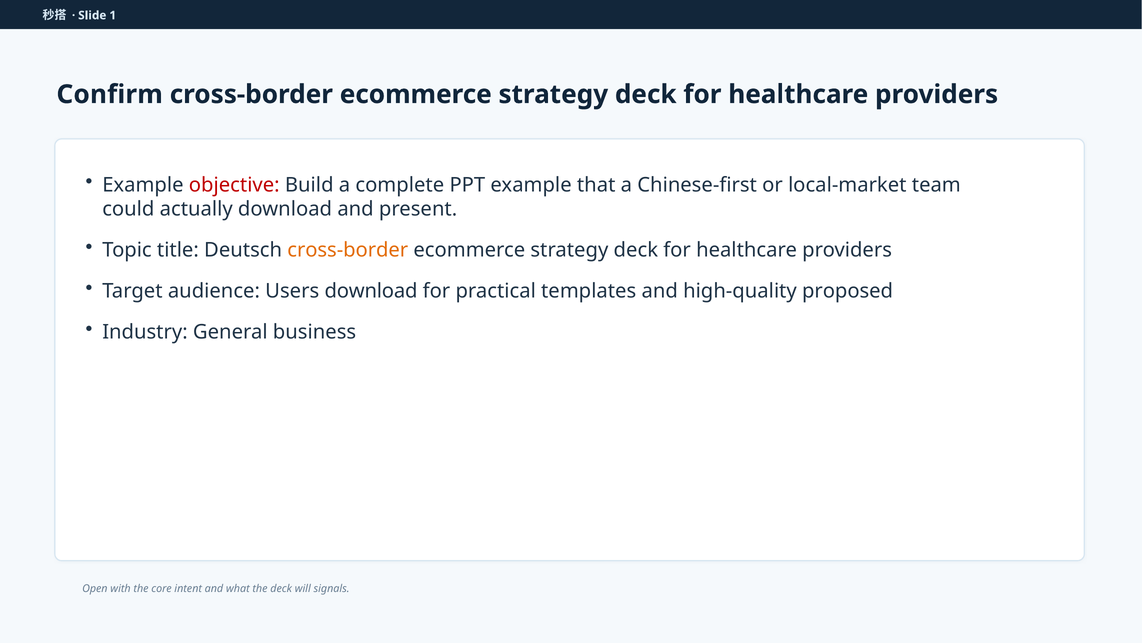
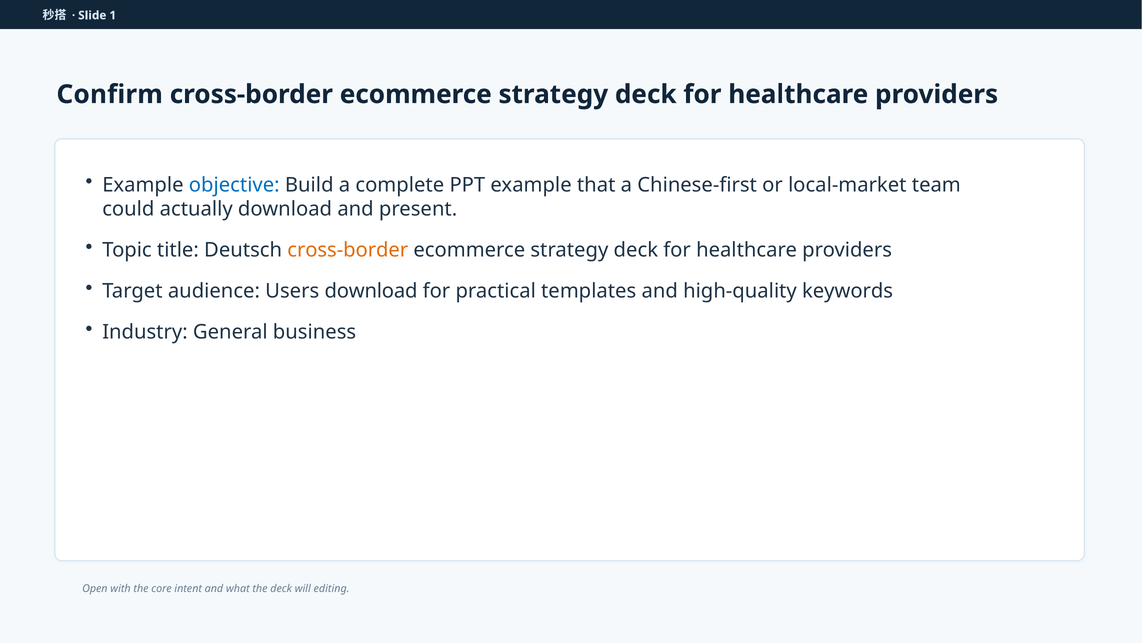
objective colour: red -> blue
proposed: proposed -> keywords
signals: signals -> editing
